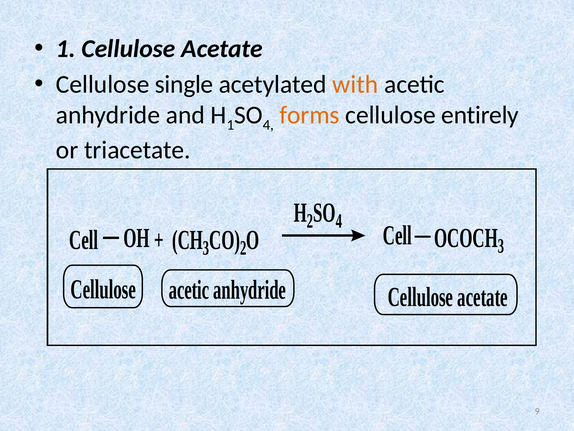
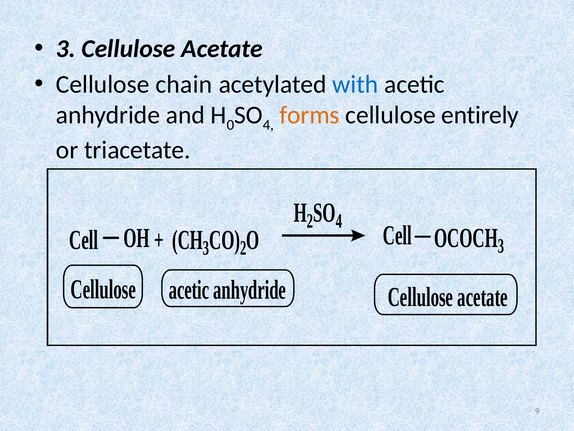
1 at (66, 49): 1 -> 3
single: single -> chain
with colour: orange -> blue
1 at (230, 125): 1 -> 0
